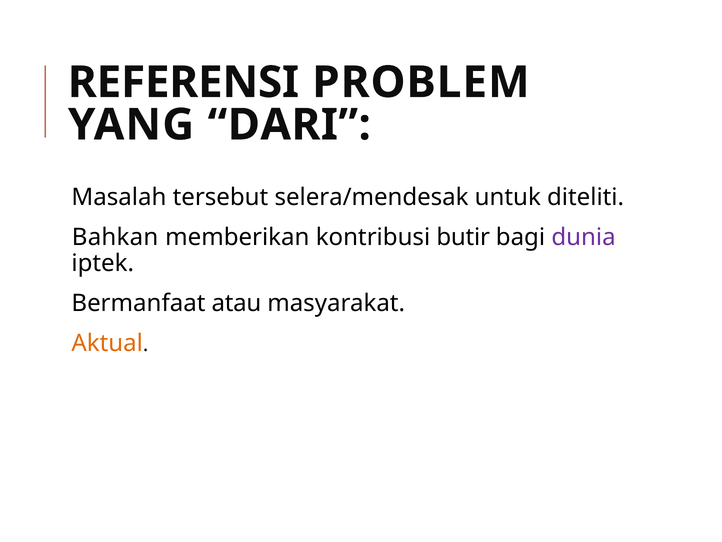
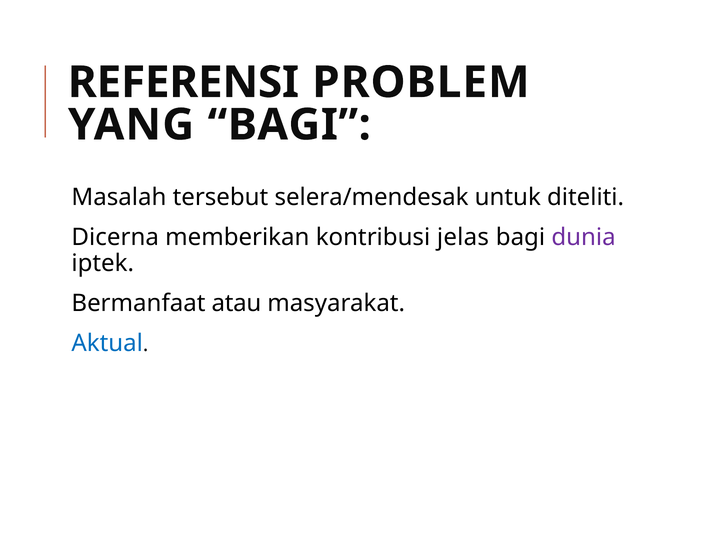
YANG DARI: DARI -> BAGI
Bahkan: Bahkan -> Dicerna
butir: butir -> jelas
Aktual colour: orange -> blue
